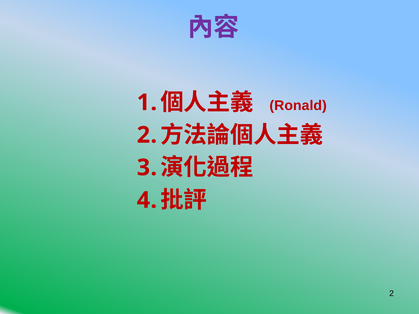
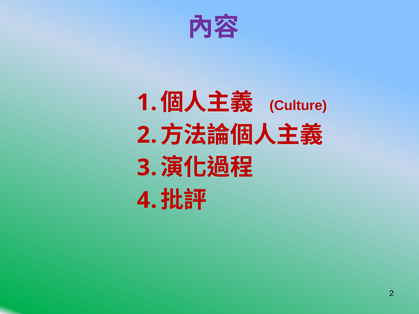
Ronald: Ronald -> Culture
